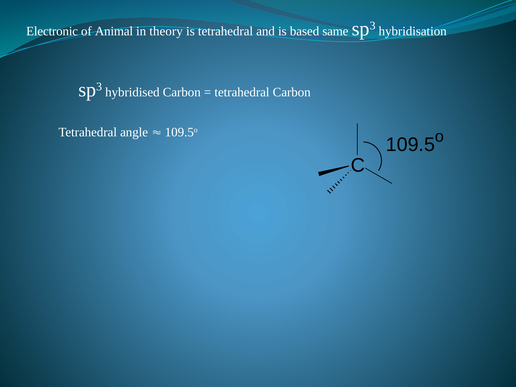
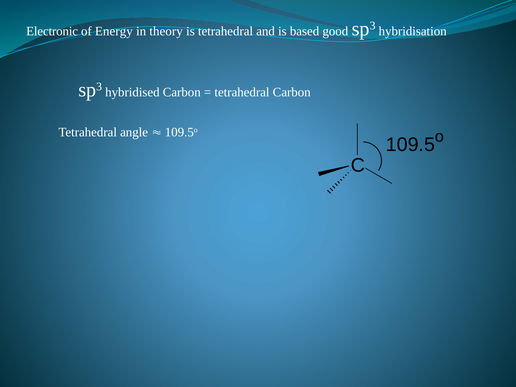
Animal: Animal -> Energy
same: same -> good
